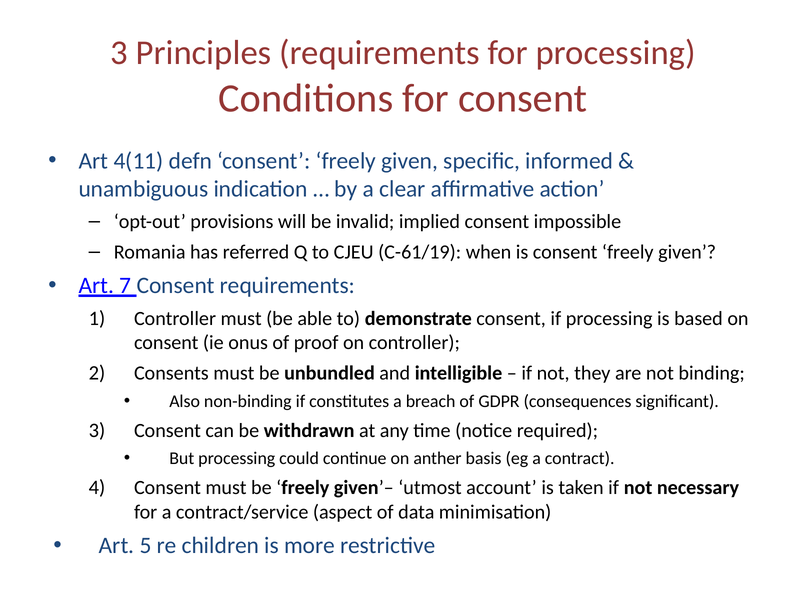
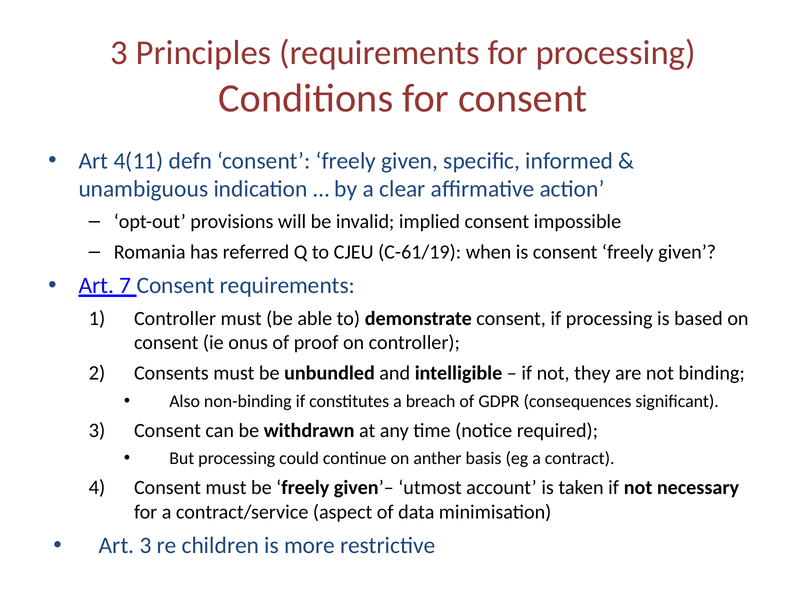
Art 5: 5 -> 3
